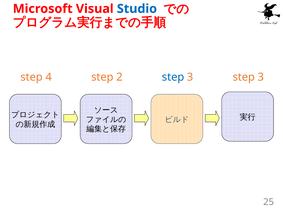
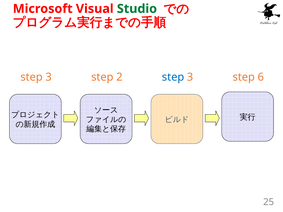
Studio colour: blue -> green
4 at (49, 77): 4 -> 3
3 step 3: 3 -> 6
